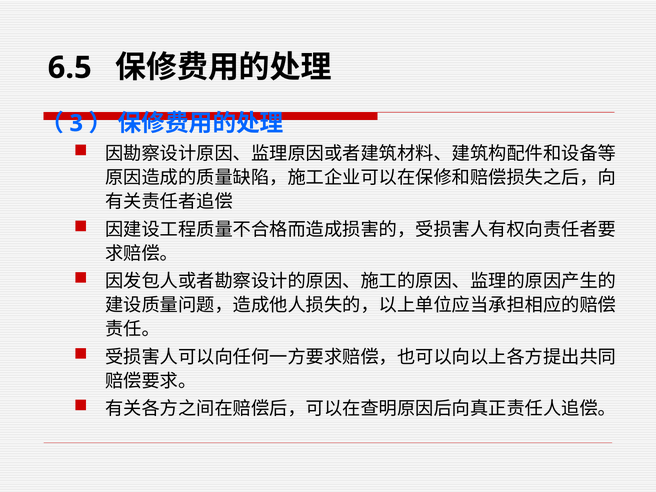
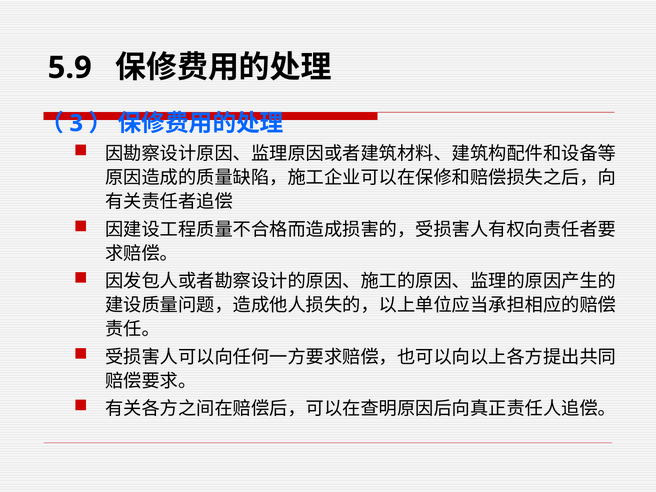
6.5: 6.5 -> 5.9
